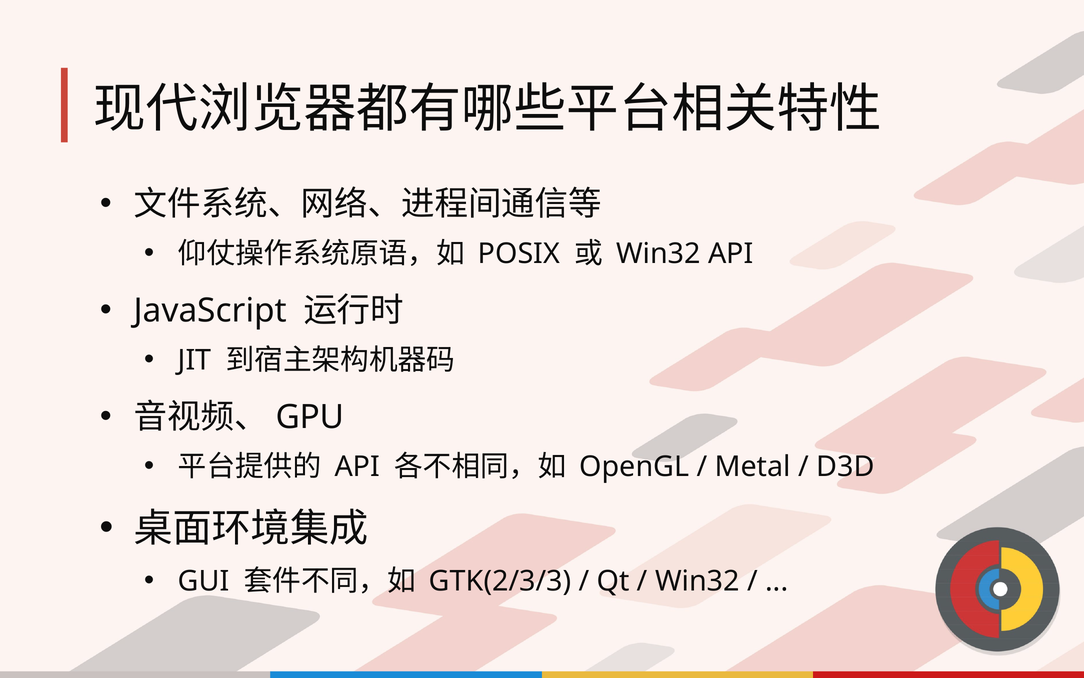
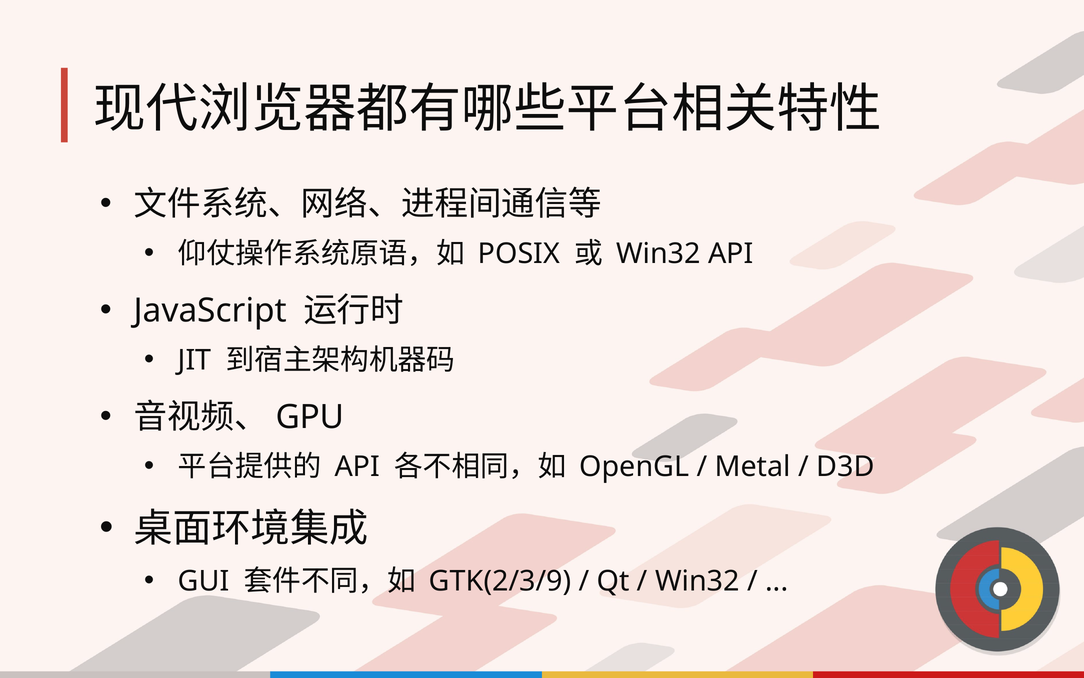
GTK(2/3/3: GTK(2/3/3 -> GTK(2/3/9
